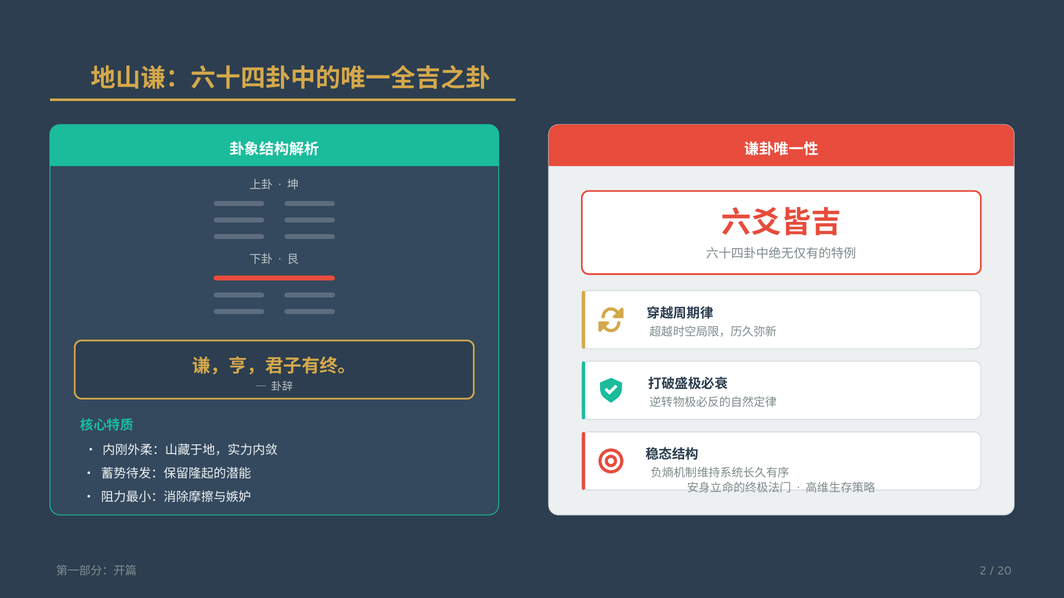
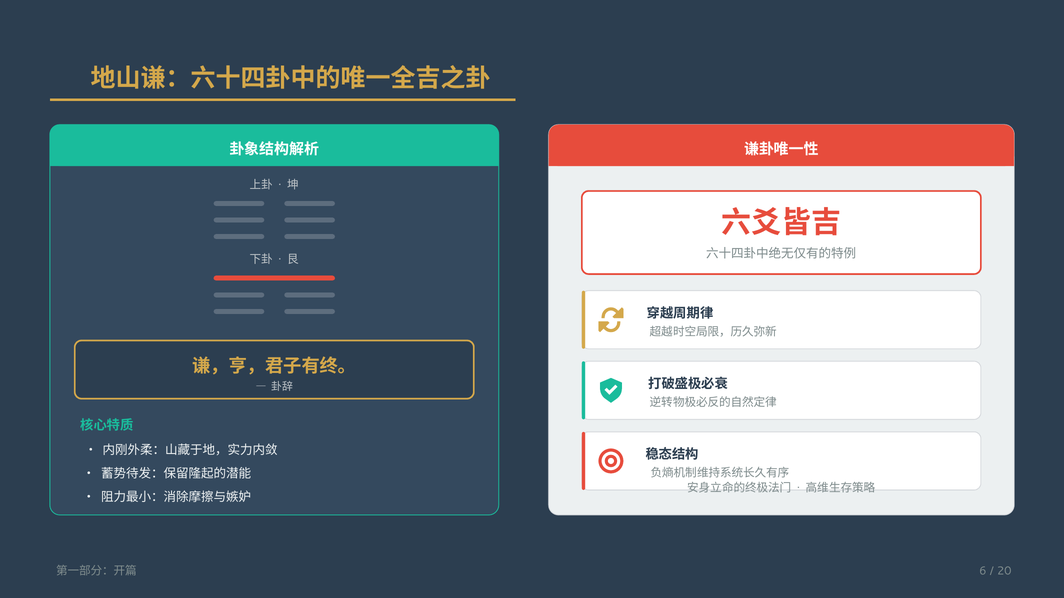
2: 2 -> 6
